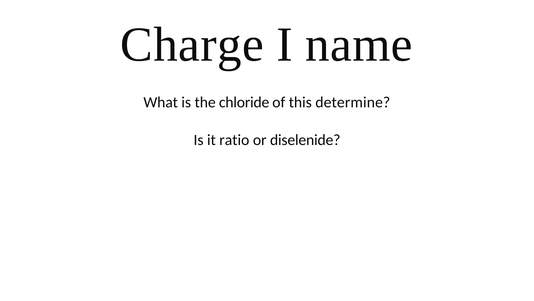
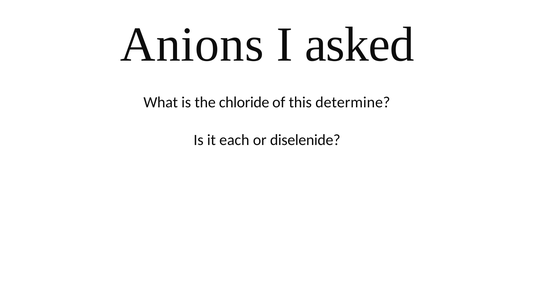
Charge: Charge -> Anions
name: name -> asked
ratio: ratio -> each
